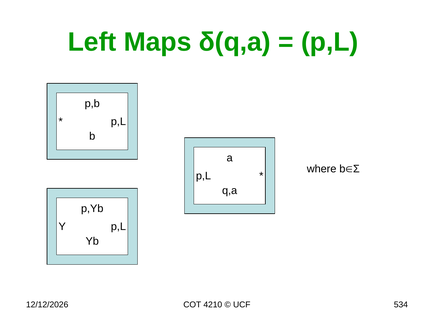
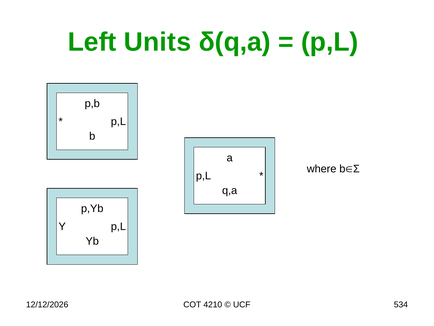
Maps: Maps -> Units
